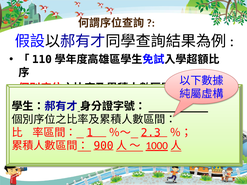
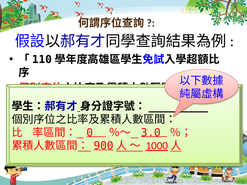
1: 1 -> 0
2.3: 2.3 -> 3.0
